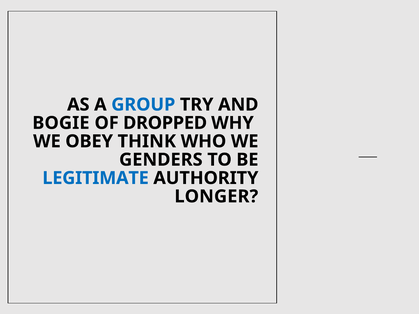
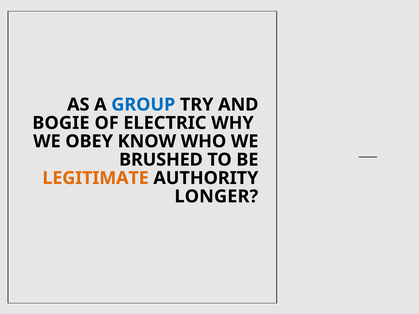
DROPPED: DROPPED -> ELECTRIC
THINK: THINK -> KNOW
GENDERS: GENDERS -> BRUSHED
LEGITIMATE colour: blue -> orange
